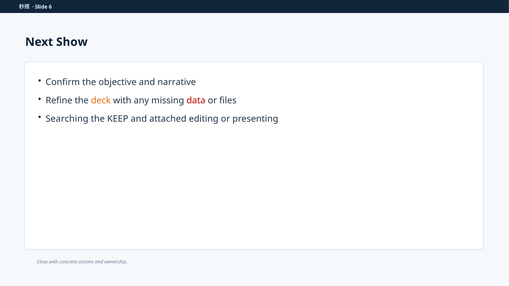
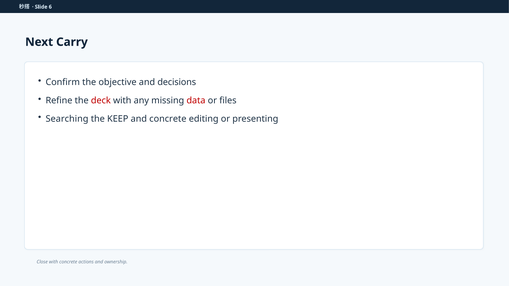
Show: Show -> Carry
narrative: narrative -> decisions
deck colour: orange -> red
and attached: attached -> concrete
